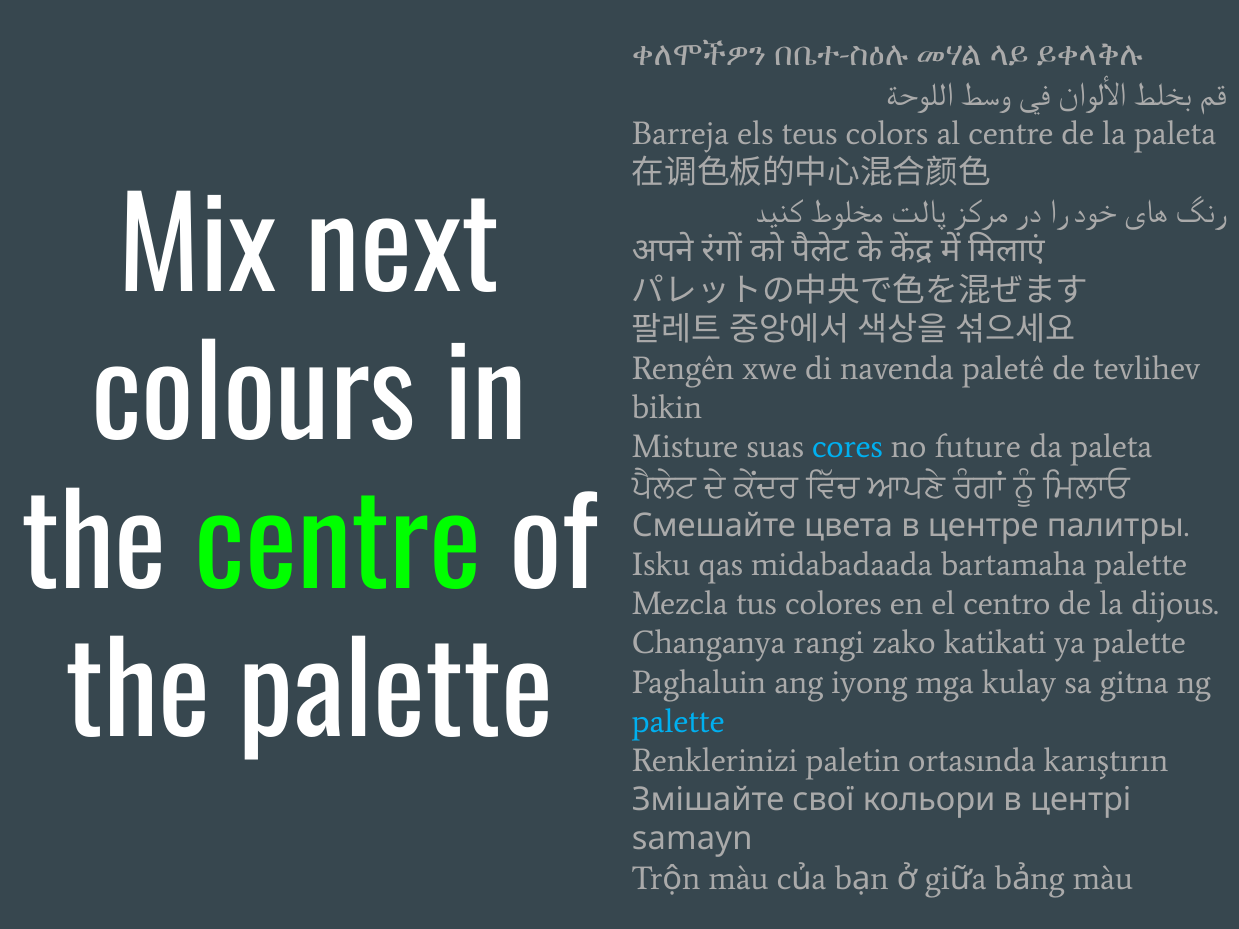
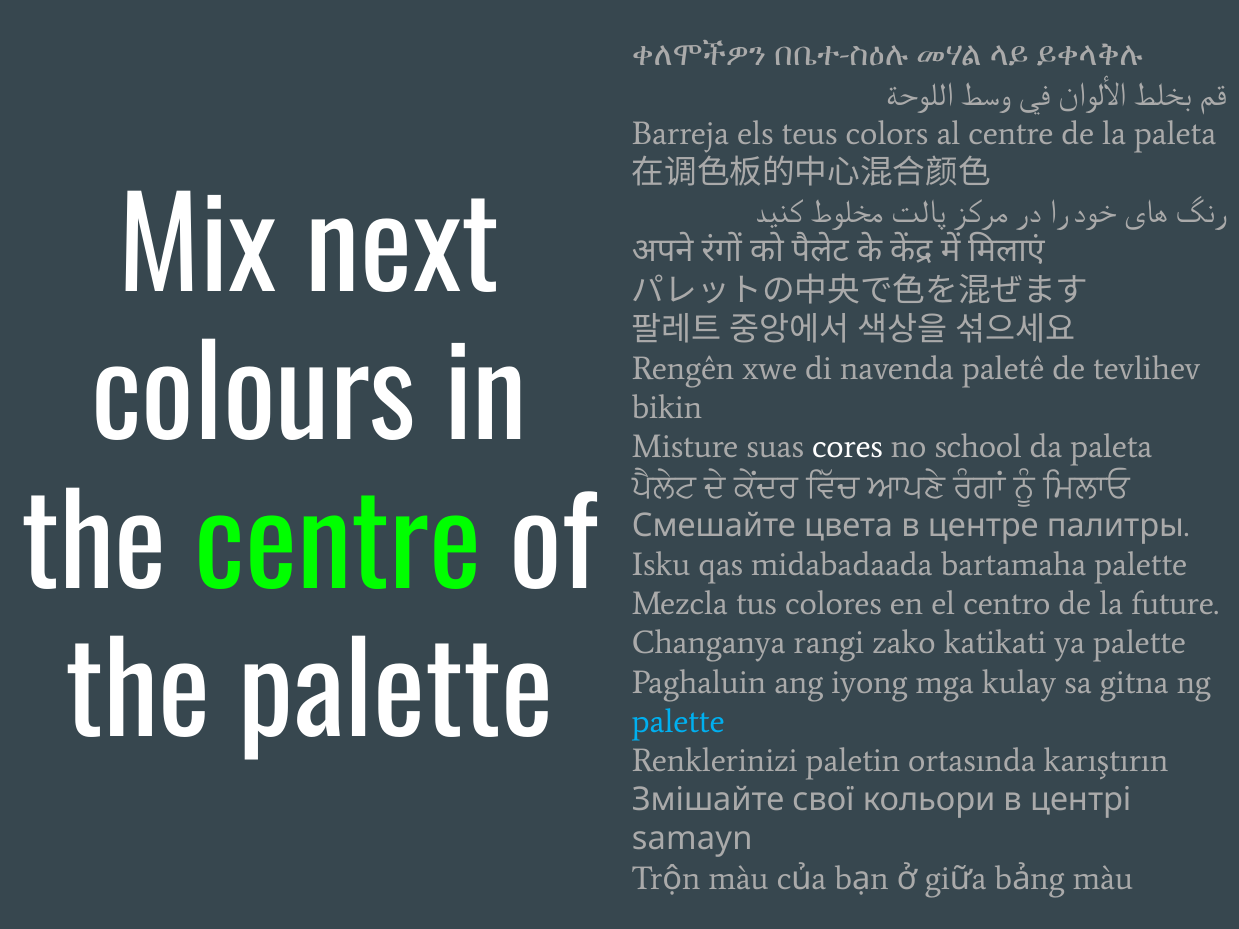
cores colour: light blue -> white
future: future -> school
dijous: dijous -> future
